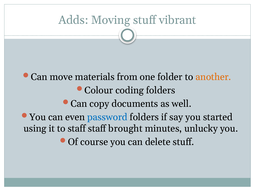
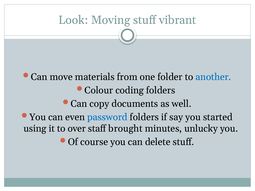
Adds: Adds -> Look
another colour: orange -> blue
to staff: staff -> over
